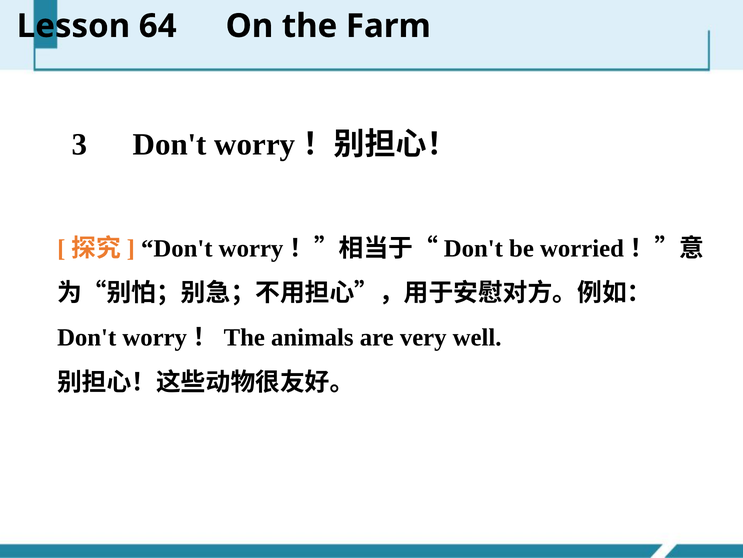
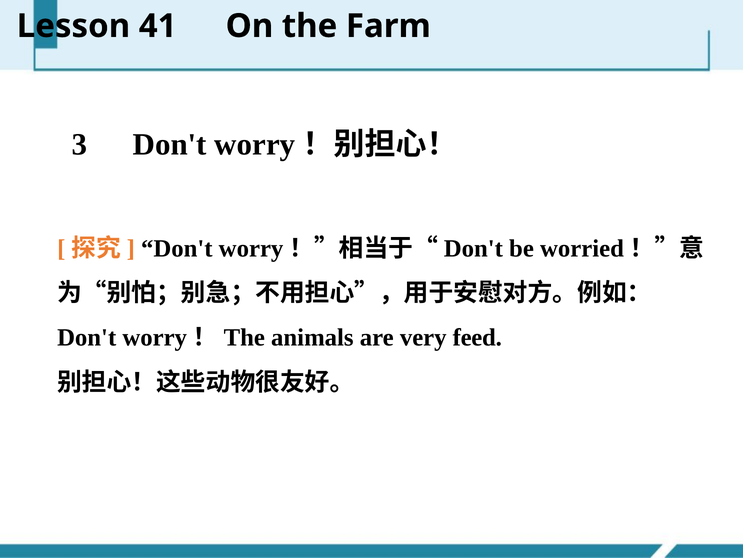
64: 64 -> 41
well: well -> feed
